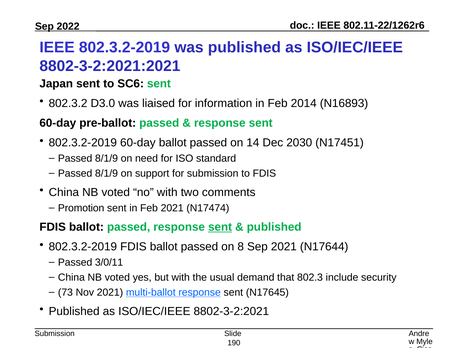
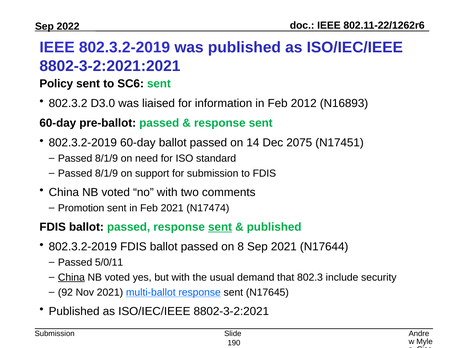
Japan: Japan -> Policy
2014: 2014 -> 2012
2030: 2030 -> 2075
3/0/11: 3/0/11 -> 5/0/11
China at (71, 277) underline: none -> present
73: 73 -> 92
